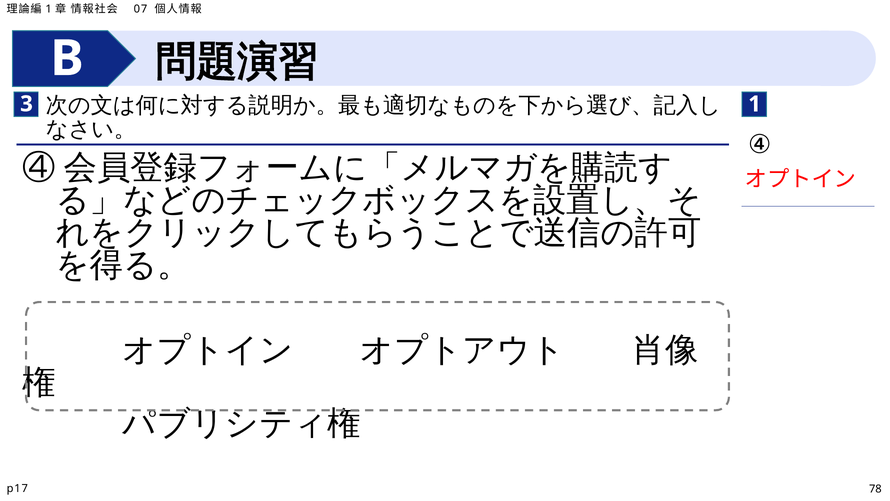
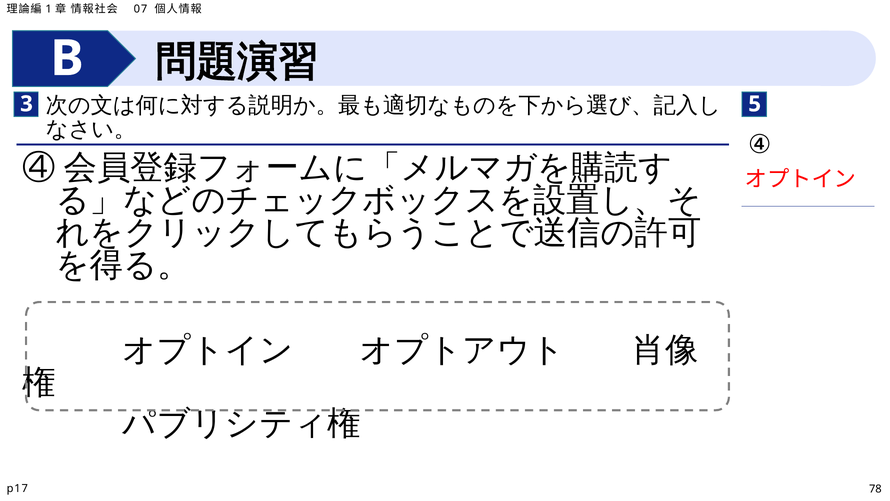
3 1: 1 -> 5
